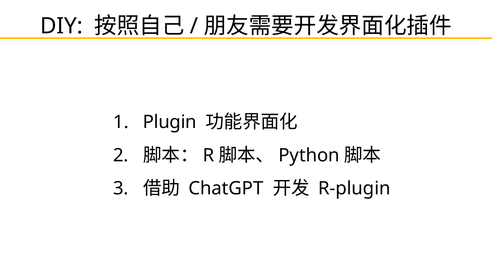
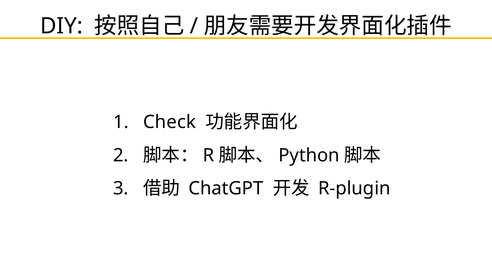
Plugin: Plugin -> Check
